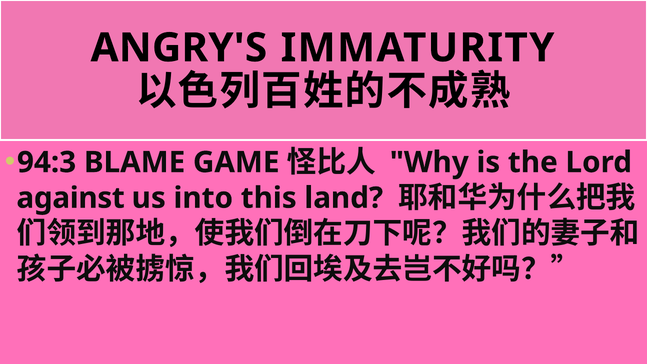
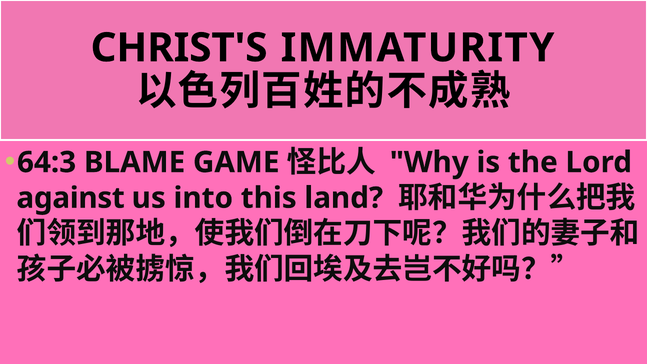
ANGRY'S: ANGRY'S -> CHRIST'S
94:3: 94:3 -> 64:3
